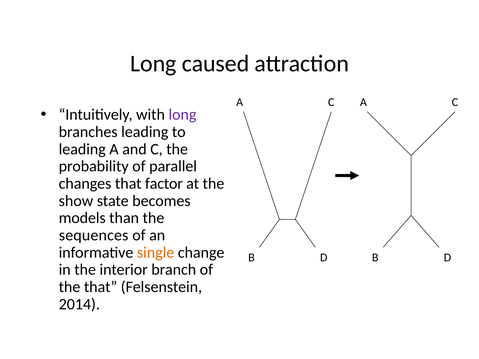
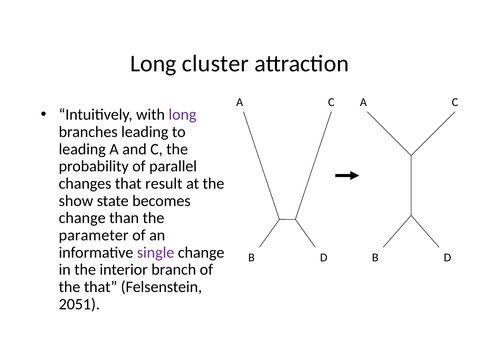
caused: caused -> cluster
factor: factor -> result
models at (82, 218): models -> change
sequences: sequences -> parameter
single colour: orange -> purple
2014: 2014 -> 2051
